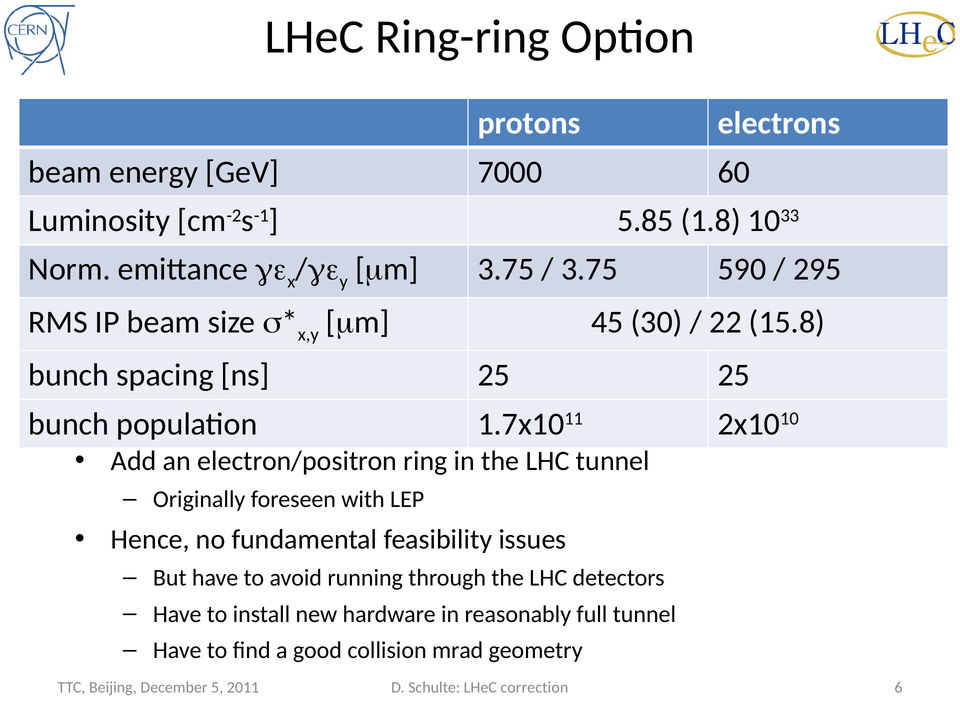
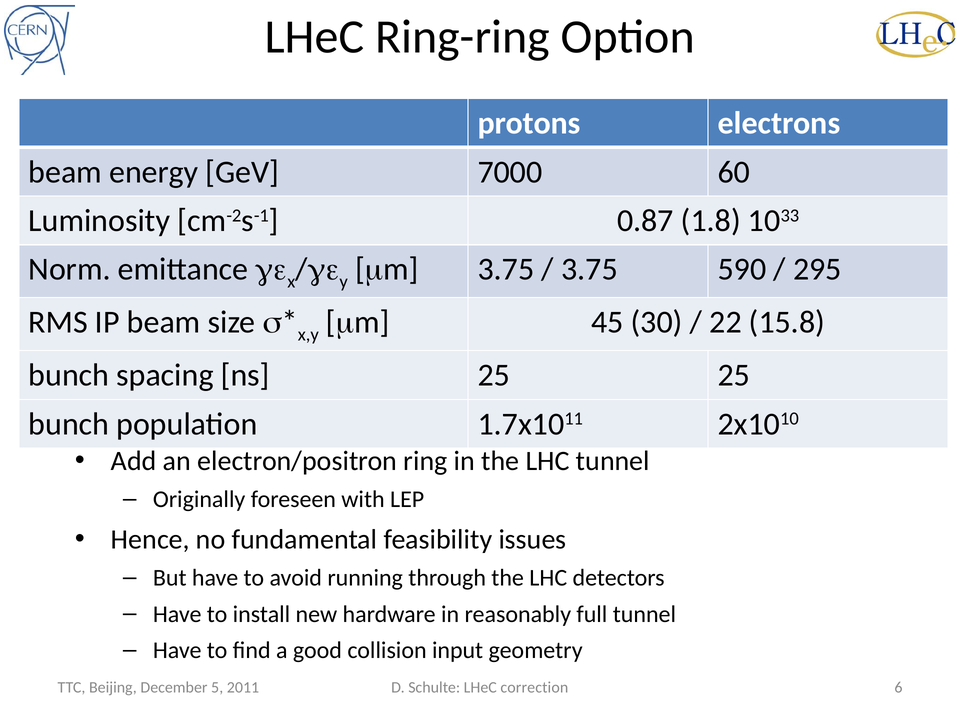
5.85: 5.85 -> 0.87
mrad: mrad -> input
